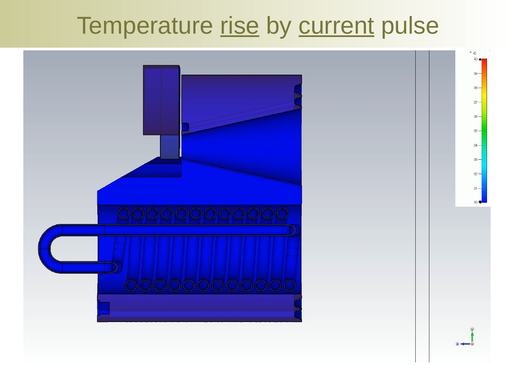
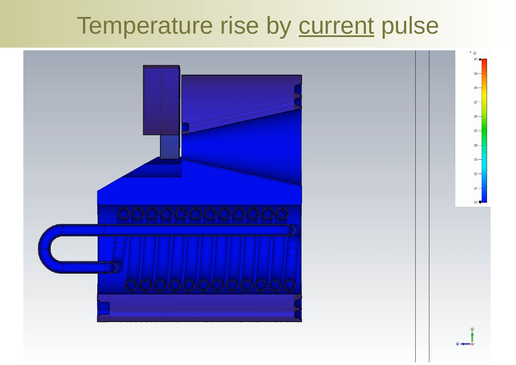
rise underline: present -> none
